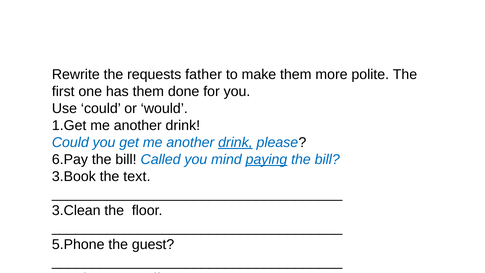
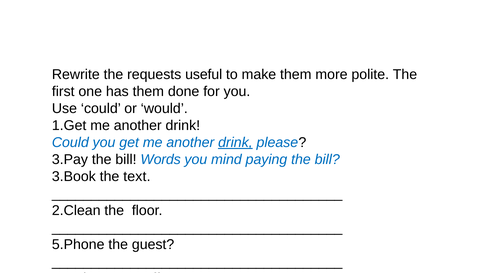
father: father -> useful
6.Pay: 6.Pay -> 3.Pay
Called: Called -> Words
paying underline: present -> none
3.Clean: 3.Clean -> 2.Clean
